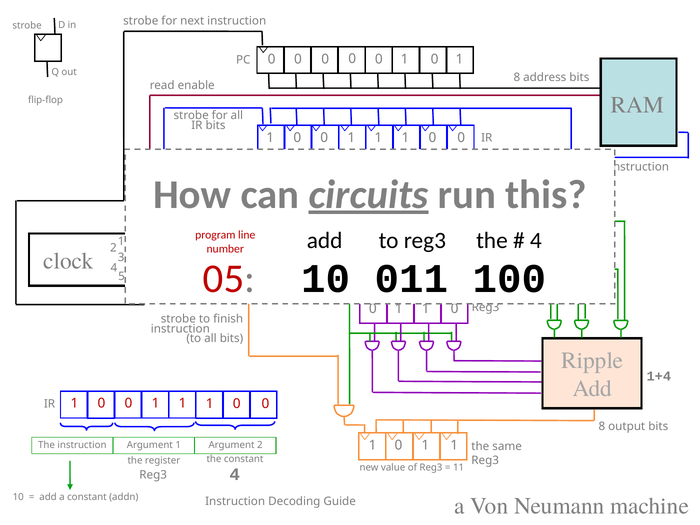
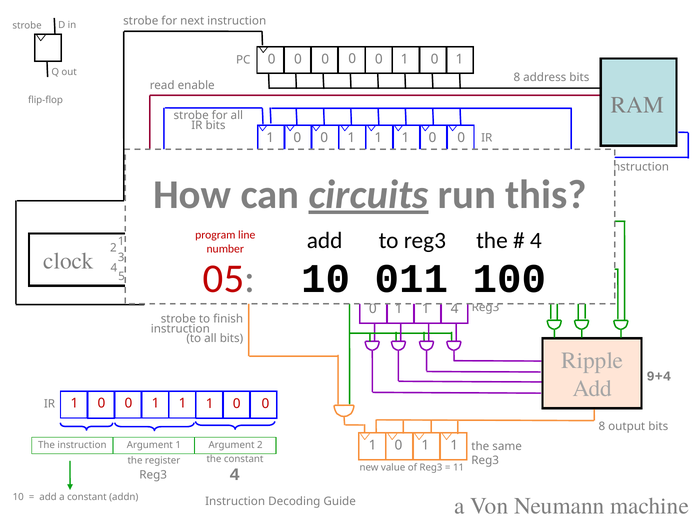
0 at (455, 309): 0 -> 4
1+4: 1+4 -> 9+4
